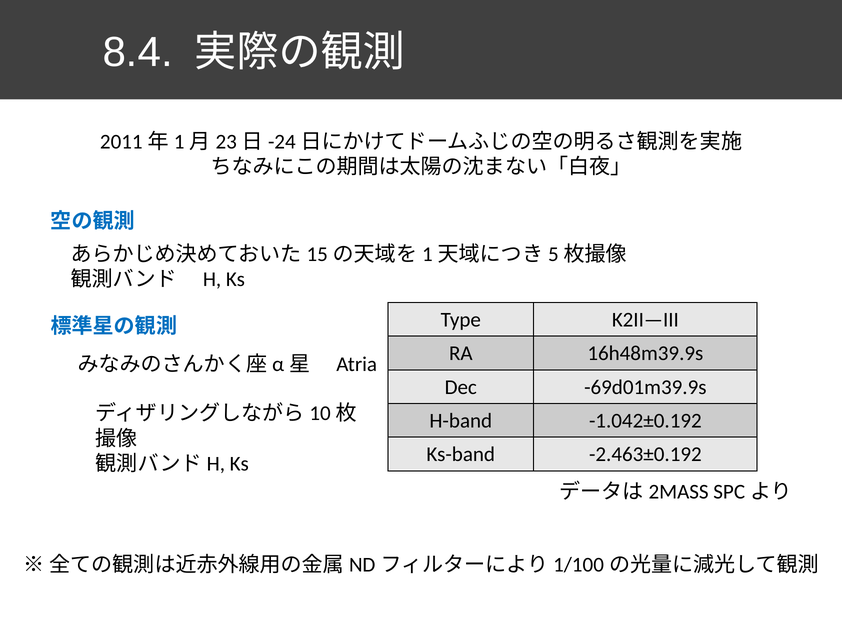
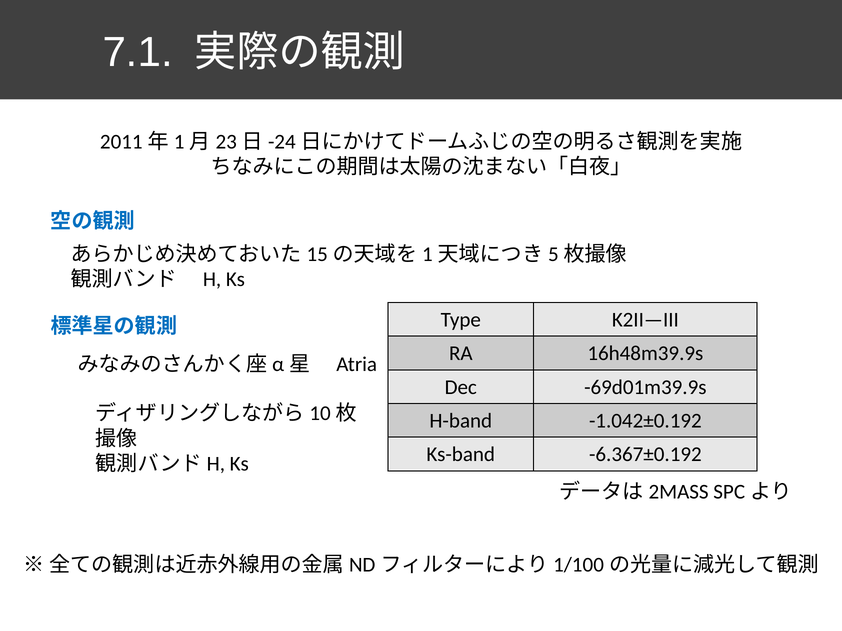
8.4: 8.4 -> 7.1
-2.463±0.192: -2.463±0.192 -> -6.367±0.192
